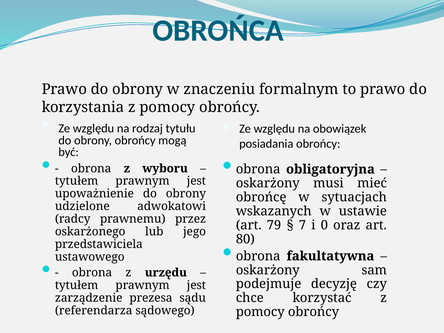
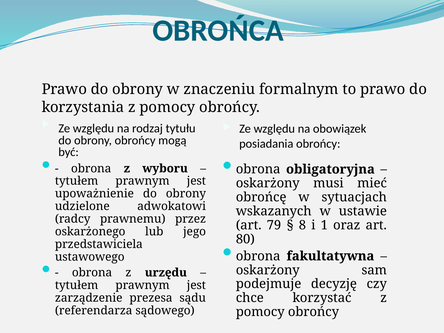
7: 7 -> 8
0: 0 -> 1
